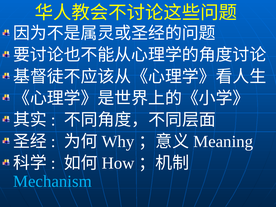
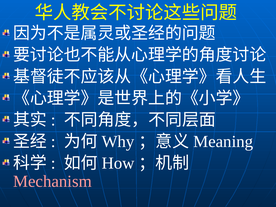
Mechanism colour: light blue -> pink
